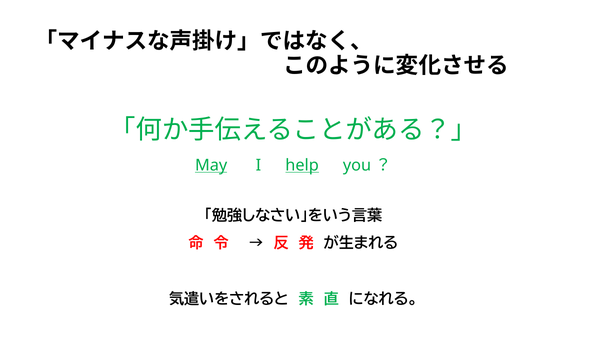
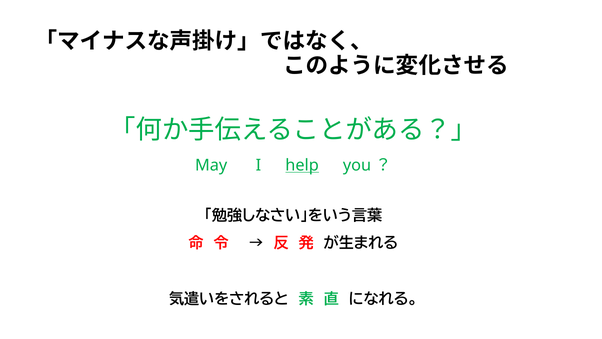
May underline: present -> none
